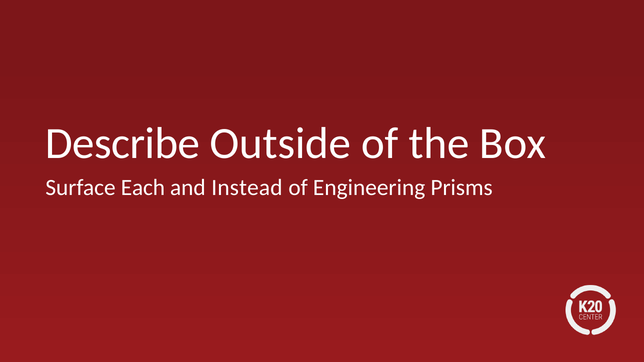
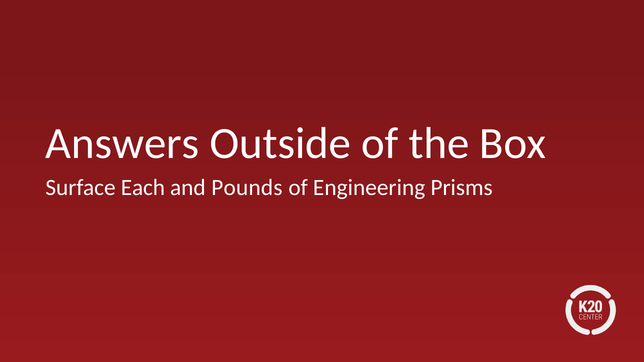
Describe: Describe -> Answers
Instead: Instead -> Pounds
